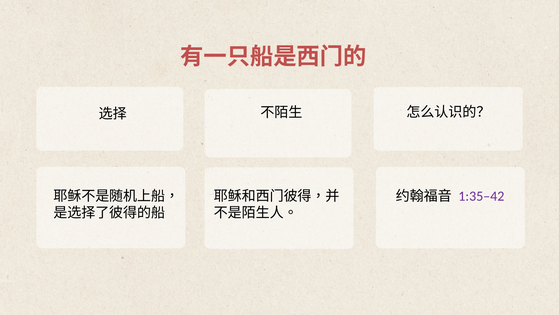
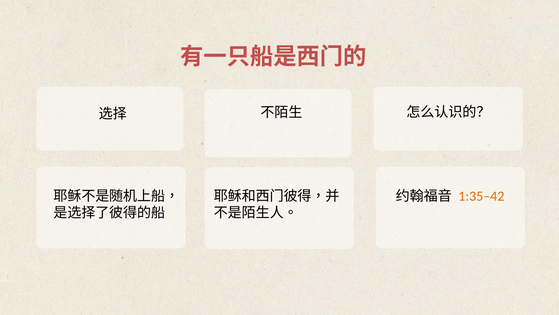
1:35–42 colour: purple -> orange
